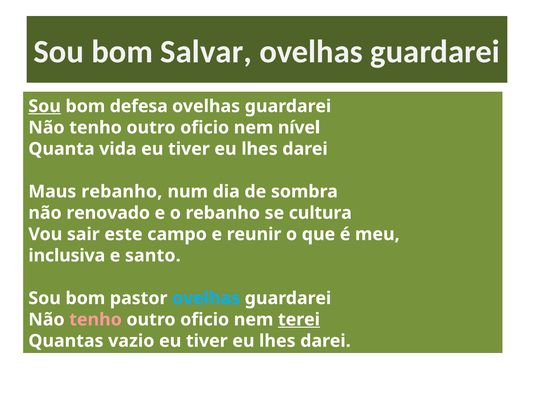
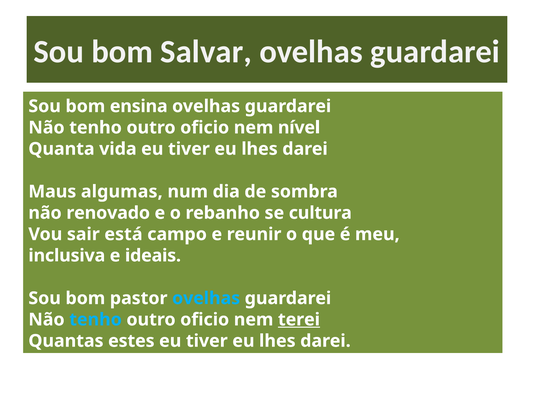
Sou at (45, 106) underline: present -> none
defesa: defesa -> ensina
Maus rebanho: rebanho -> algumas
este: este -> está
santo: santo -> ideais
tenho at (96, 320) colour: pink -> light blue
vazio: vazio -> estes
